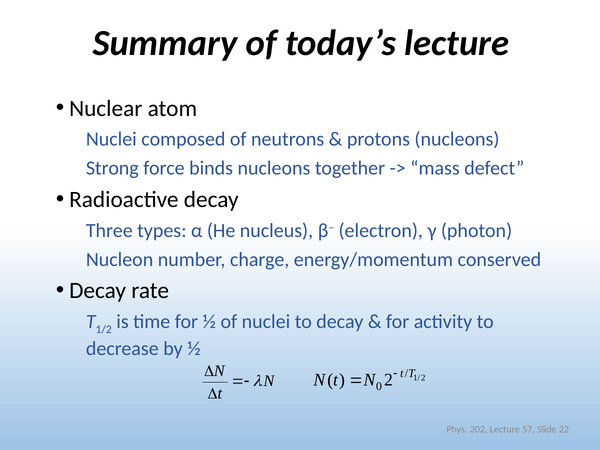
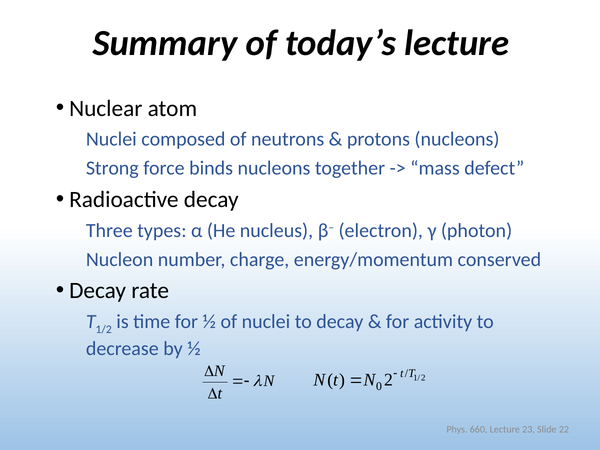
202: 202 -> 660
57: 57 -> 23
